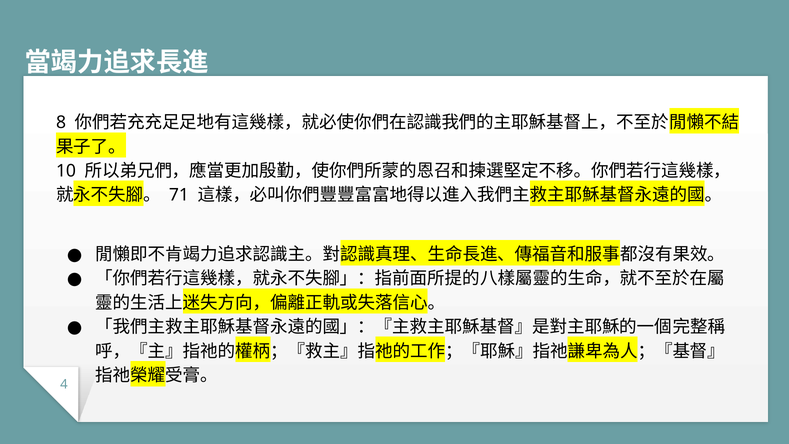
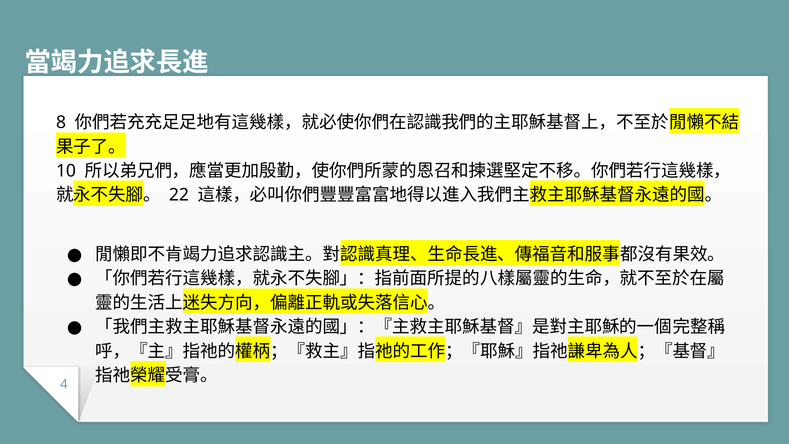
71: 71 -> 22
